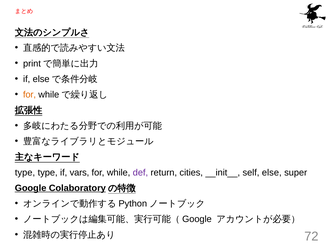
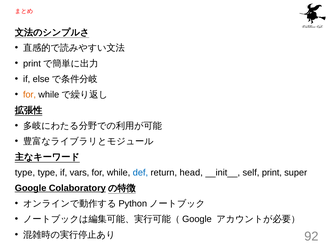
def colour: purple -> blue
cities: cities -> head
else: else -> print
72: 72 -> 92
